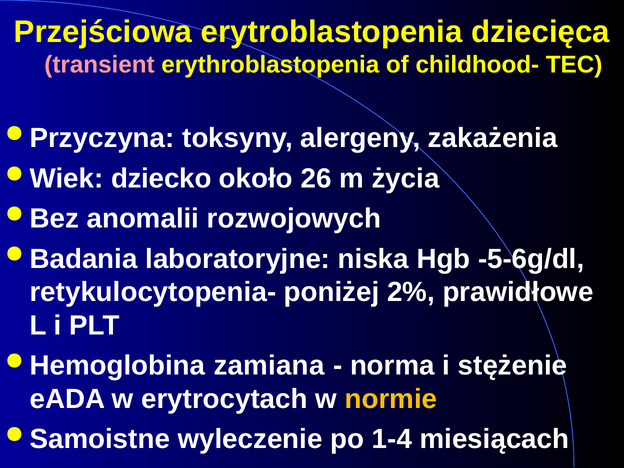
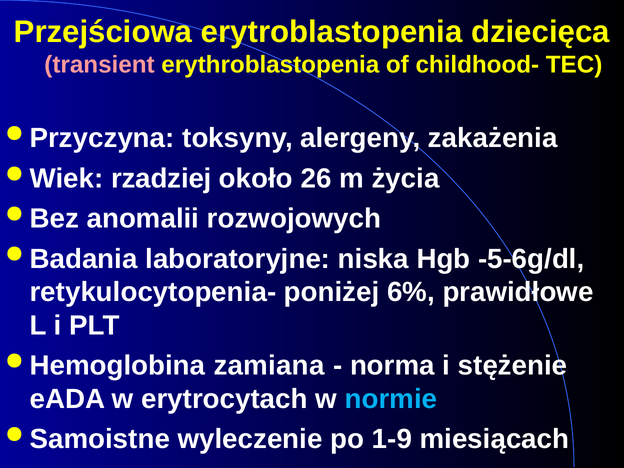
dziecko: dziecko -> rzadziej
2%: 2% -> 6%
normie colour: yellow -> light blue
1-4: 1-4 -> 1-9
